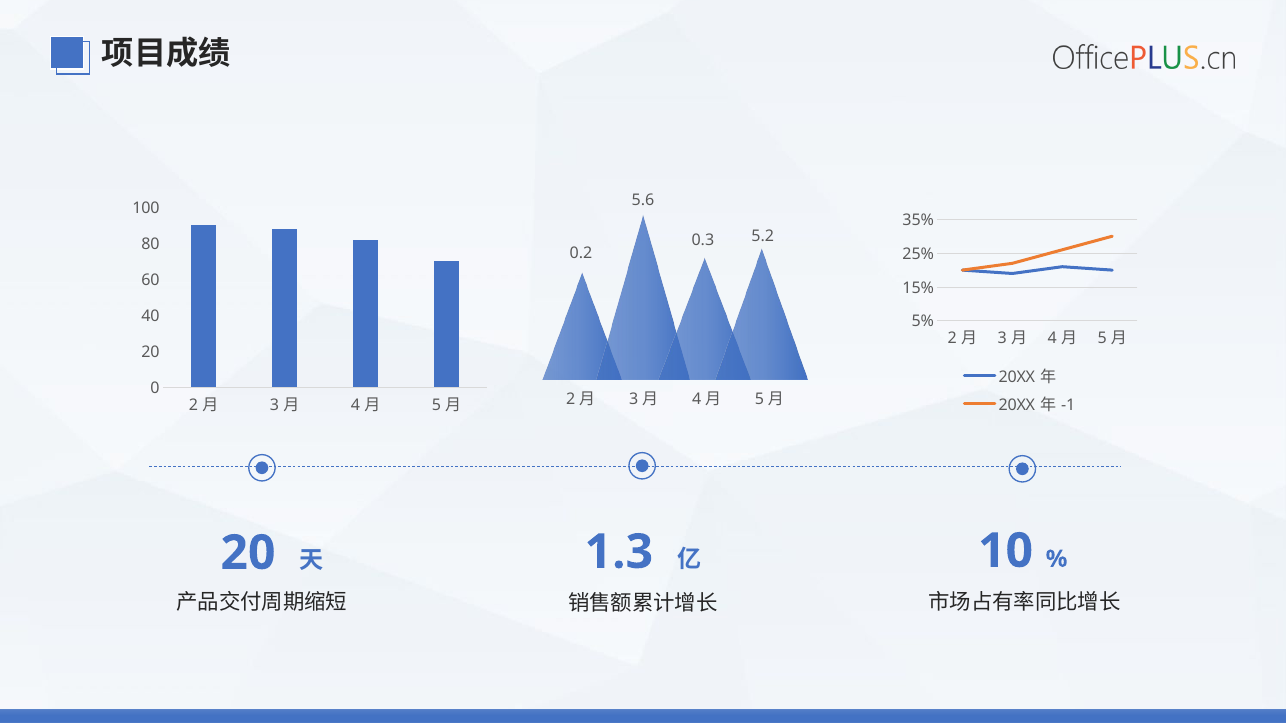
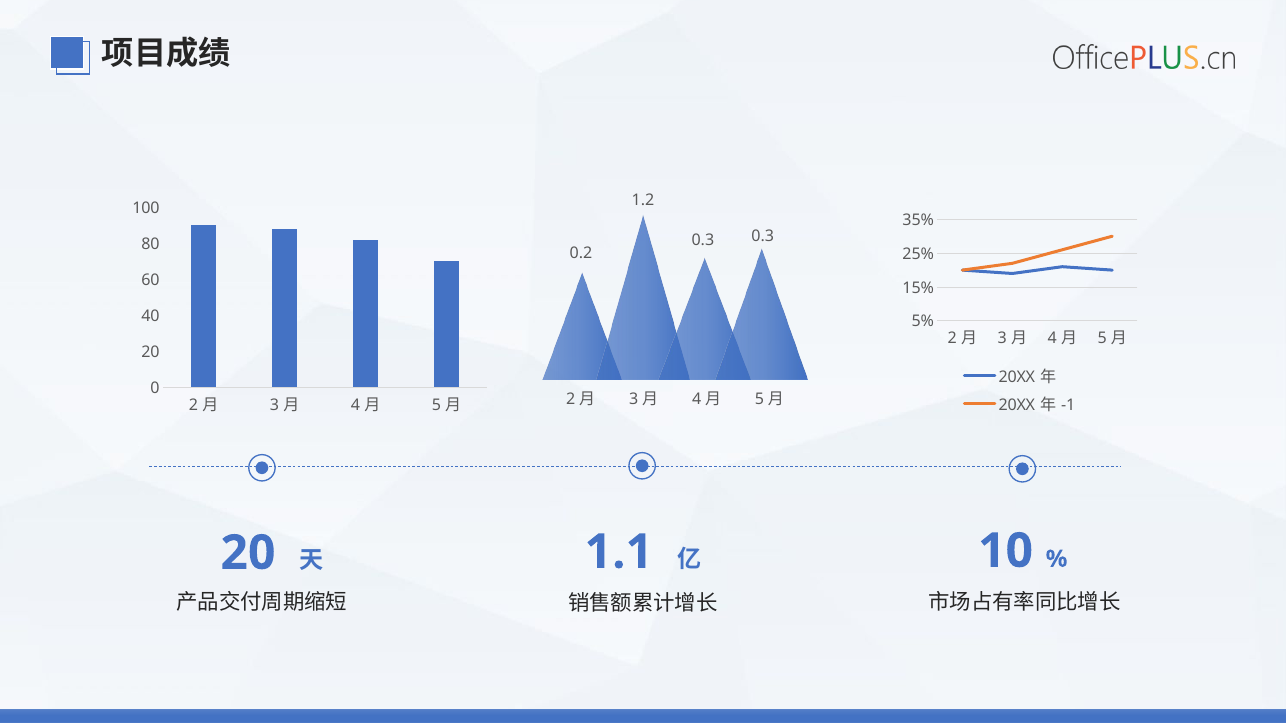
5.6: 5.6 -> 1.2
5.2 at (763, 236): 5.2 -> 0.3
1.3: 1.3 -> 1.1
